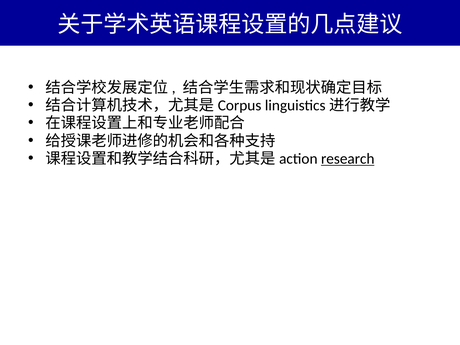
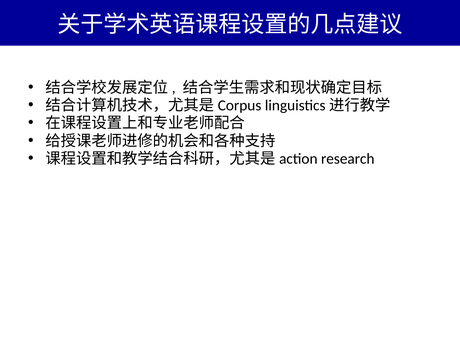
research underline: present -> none
